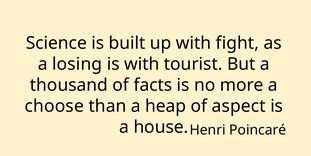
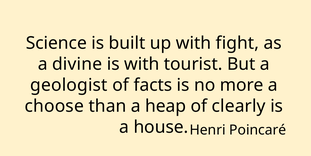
losing: losing -> divine
thousand: thousand -> geologist
aspect: aspect -> clearly
